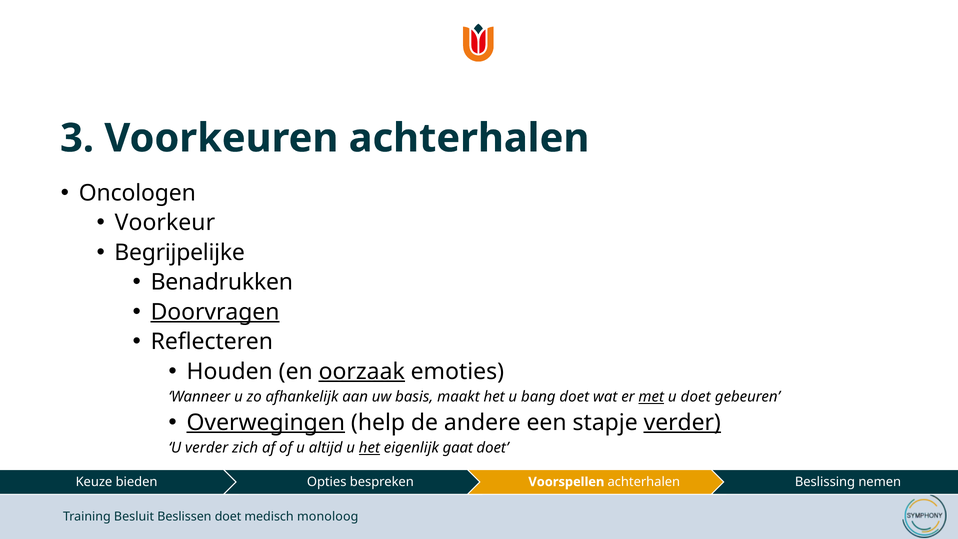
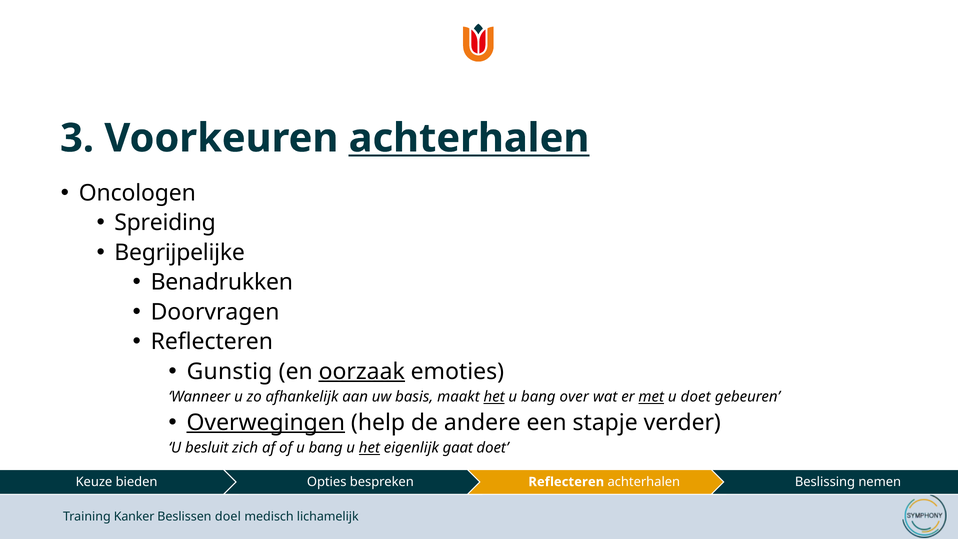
achterhalen at (469, 138) underline: none -> present
Voorkeur: Voorkeur -> Spreiding
Doorvragen underline: present -> none
Houden: Houden -> Gunstig
het at (494, 397) underline: none -> present
bang doet: doet -> over
verder at (682, 422) underline: present -> none
U verder: verder -> besluit
of u altijd: altijd -> bang
Voorspellen at (566, 482): Voorspellen -> Reflecteren
Besluit: Besluit -> Kanker
Beslissen doet: doet -> doel
monoloog: monoloog -> lichamelijk
